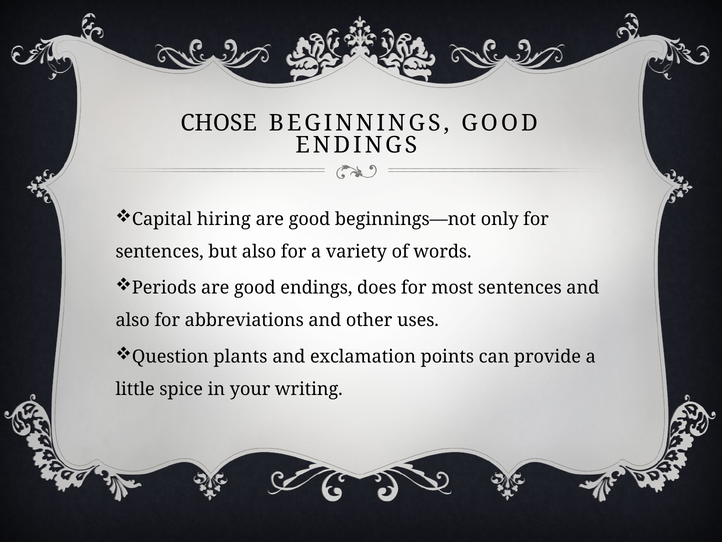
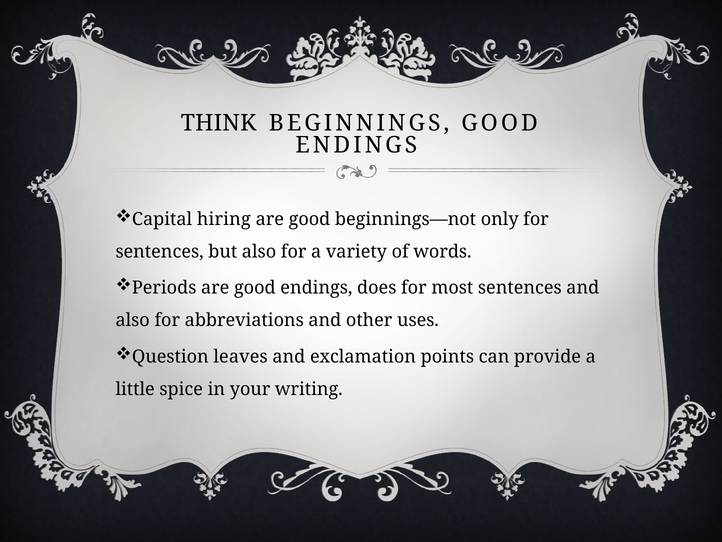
CHOSE: CHOSE -> THINK
plants: plants -> leaves
